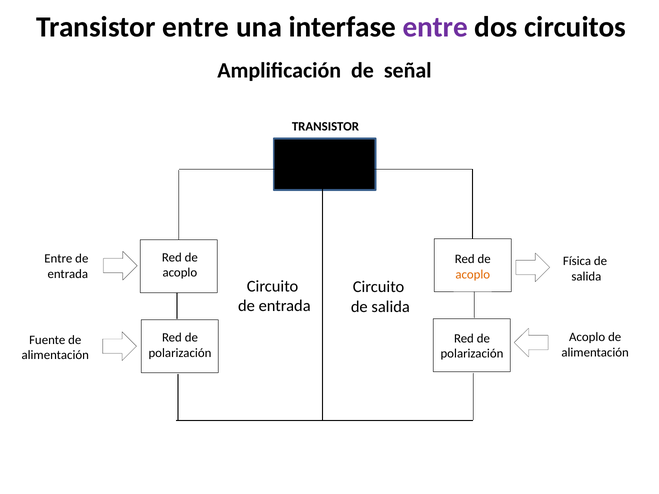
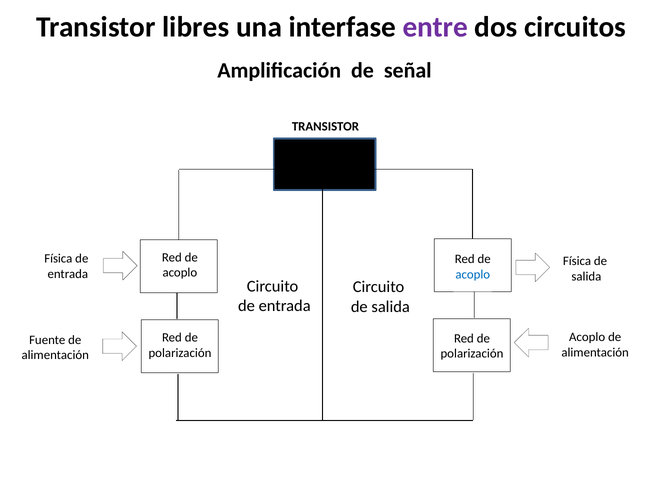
Transistor entre: entre -> libres
Entre at (58, 259): Entre -> Física
acoplo at (473, 274) colour: orange -> blue
